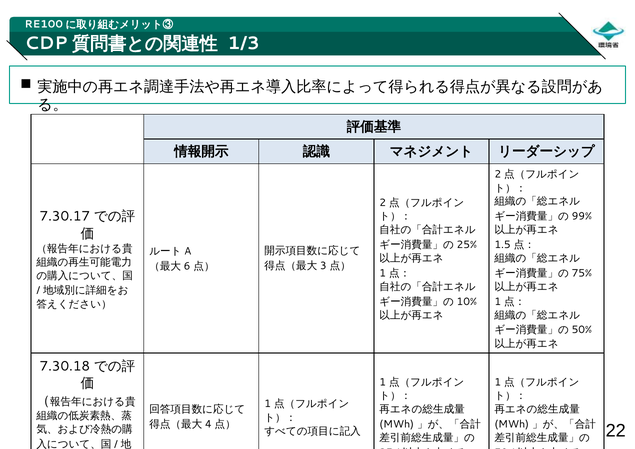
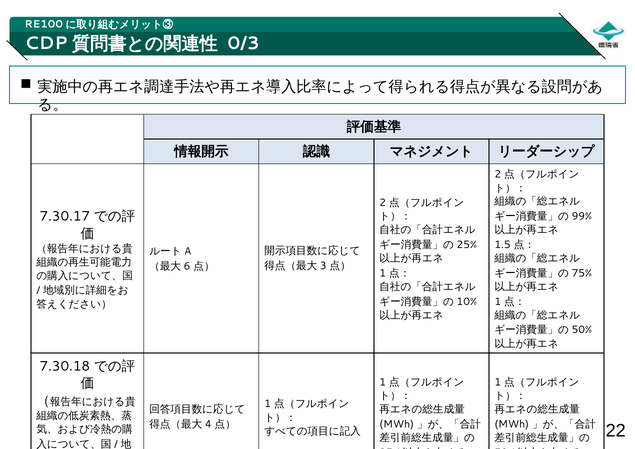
1/3: 1/3 -> 0/3
